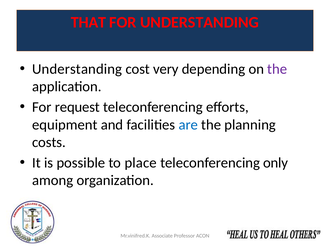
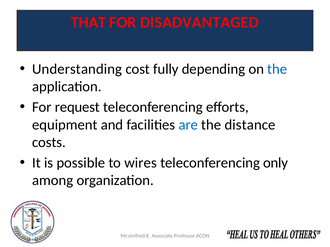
FOR UNDERSTANDING: UNDERSTANDING -> DISADVANTAGED
very: very -> fully
the at (277, 69) colour: purple -> blue
planning: planning -> distance
place: place -> wires
